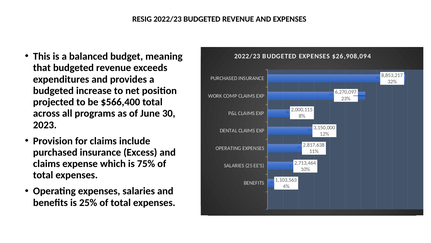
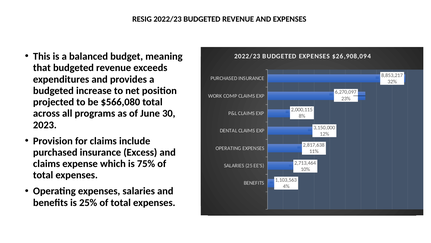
$566,400: $566,400 -> $566,080
